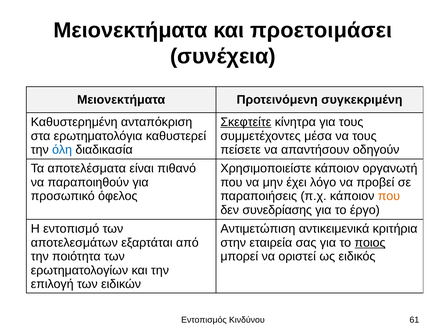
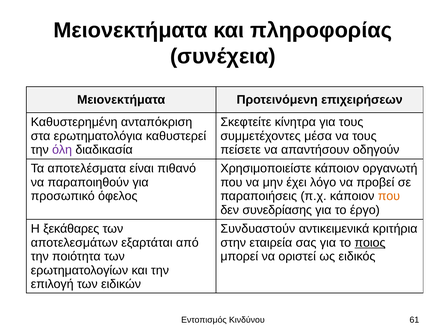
προετοιμάσει: προετοιμάσει -> πληροφορίας
συγκεκριμένη: συγκεκριμένη -> επιχειρήσεων
Σκεφτείτε underline: present -> none
όλη colour: blue -> purple
εντοπισμό: εντοπισμό -> ξεκάθαρες
Αντιμετώπιση: Αντιμετώπιση -> Συνδυαστούν
